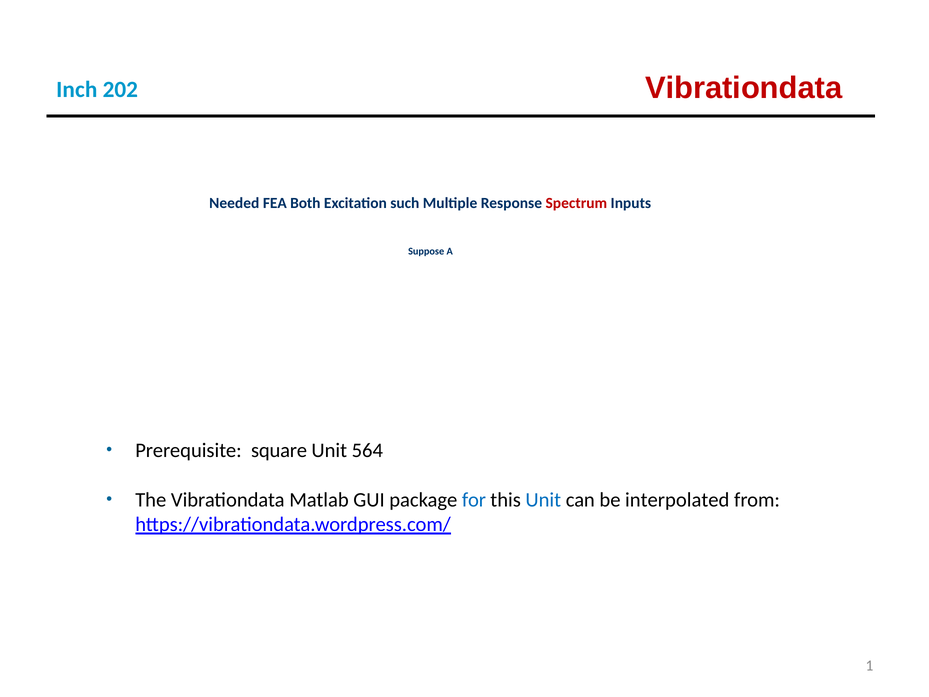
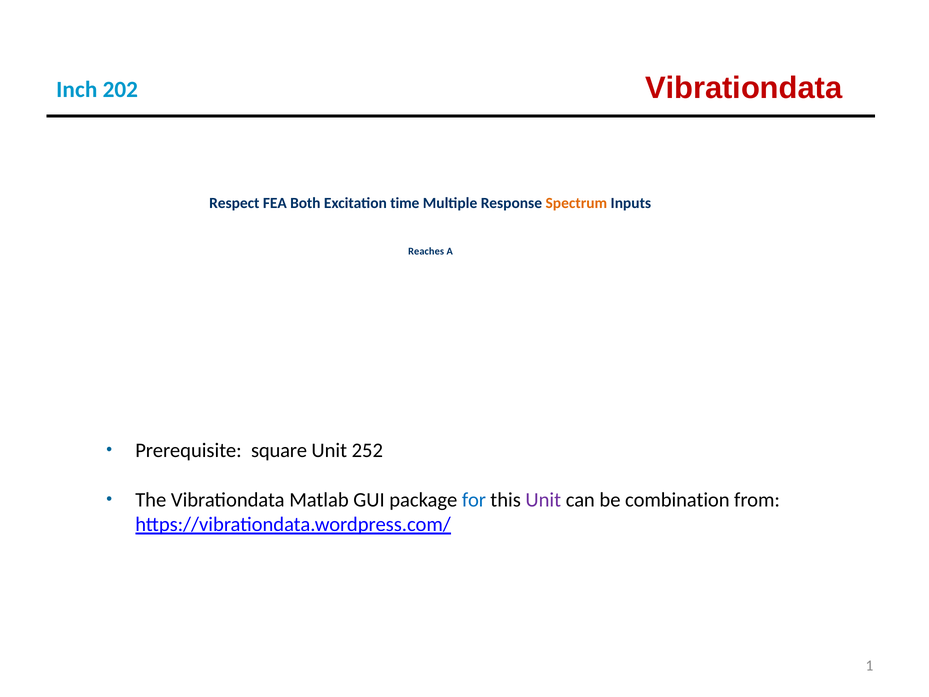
Needed: Needed -> Respect
such: such -> time
Spectrum colour: red -> orange
Suppose: Suppose -> Reaches
564: 564 -> 252
Unit at (543, 500) colour: blue -> purple
interpolated: interpolated -> combination
